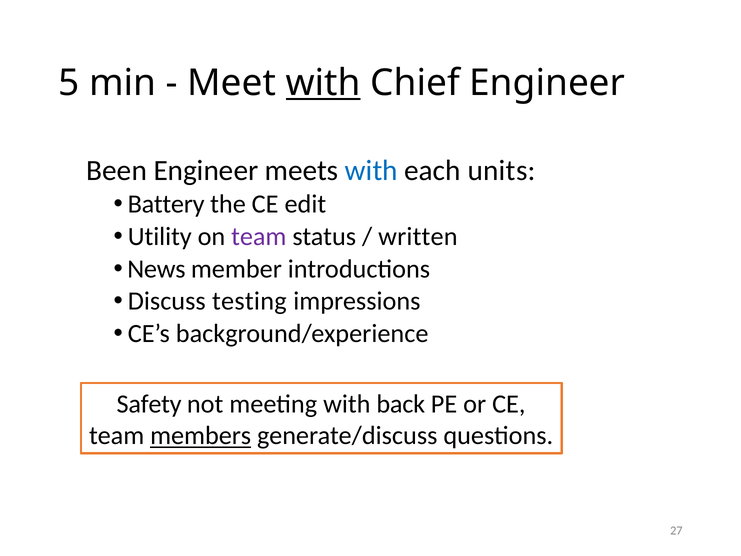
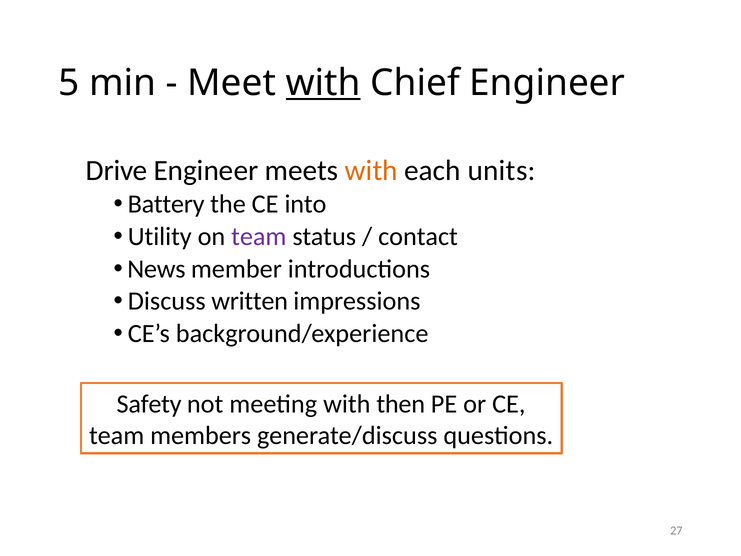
Been: Been -> Drive
with at (371, 171) colour: blue -> orange
edit: edit -> into
written: written -> contact
testing: testing -> written
back: back -> then
members underline: present -> none
